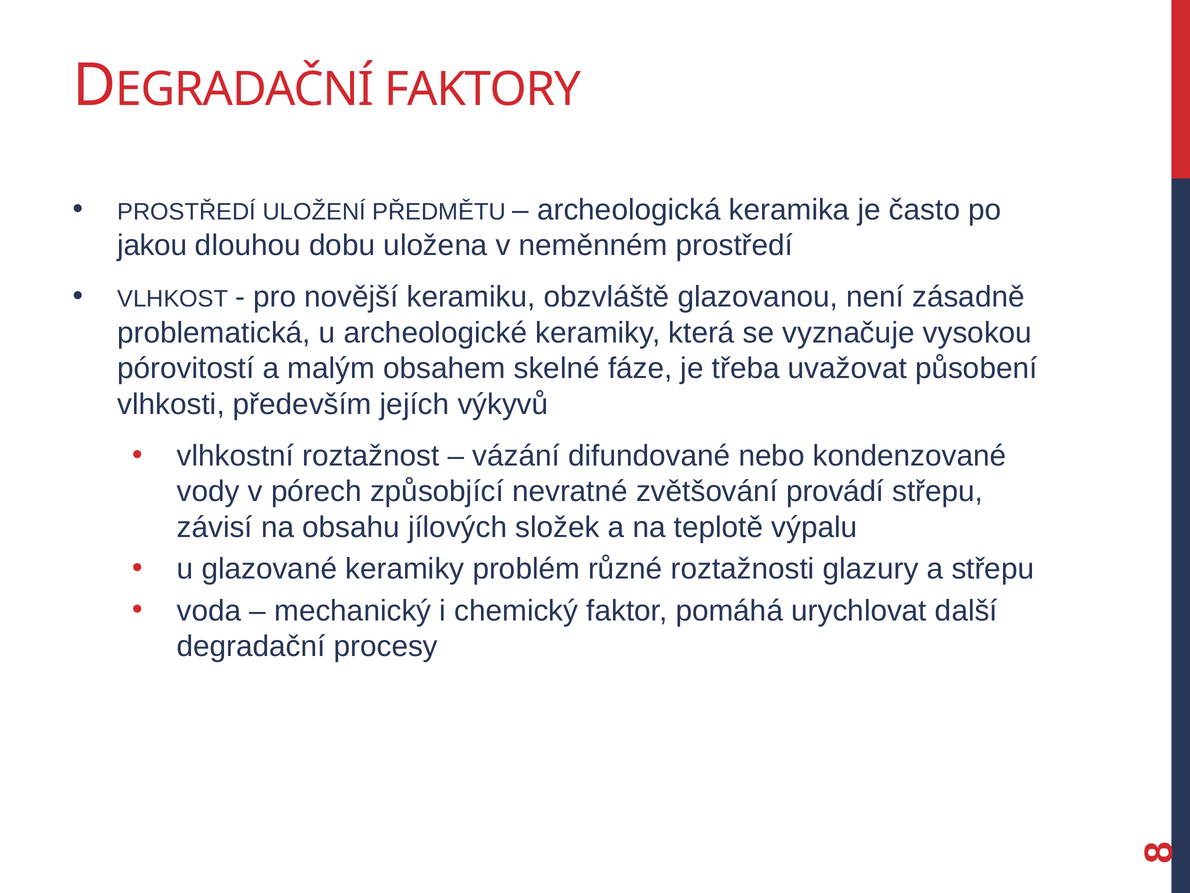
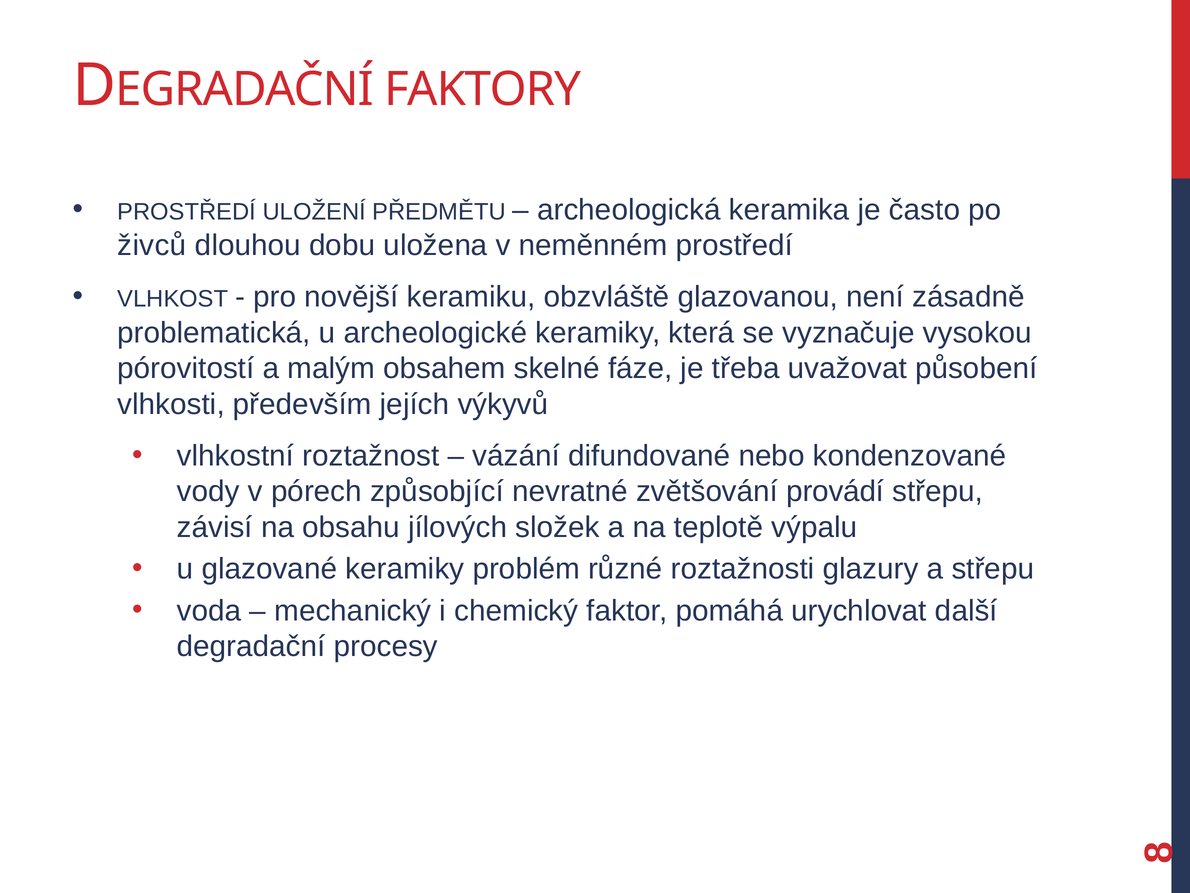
jakou: jakou -> živců
